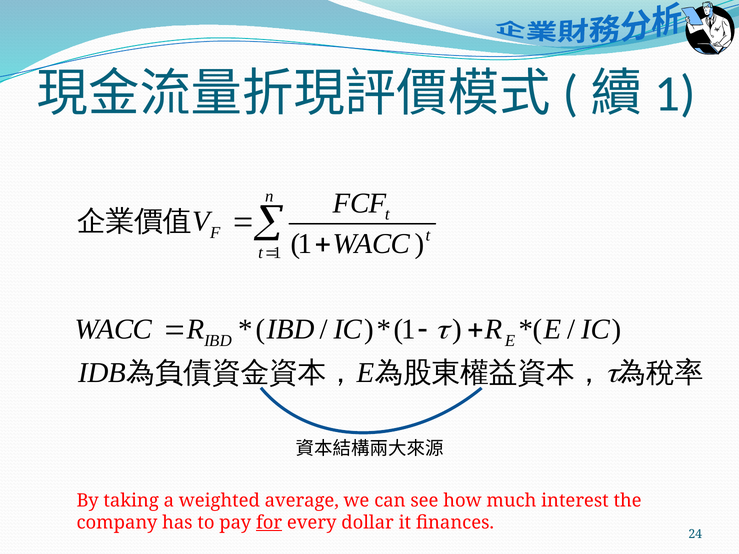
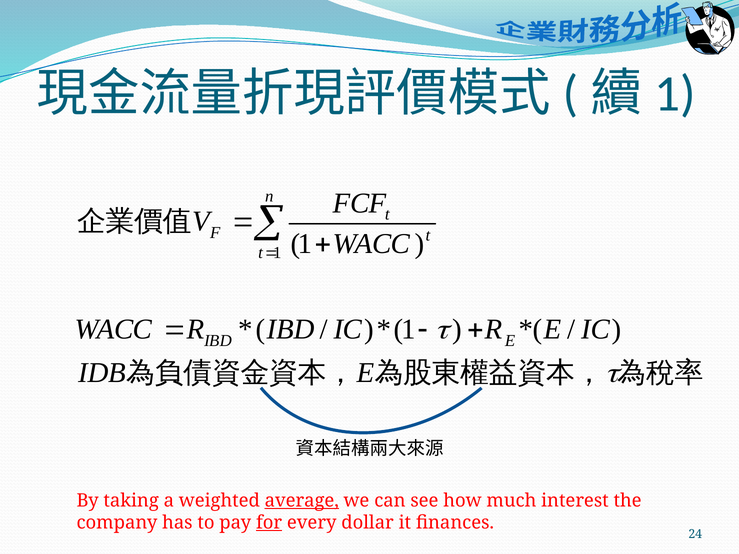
average underline: none -> present
